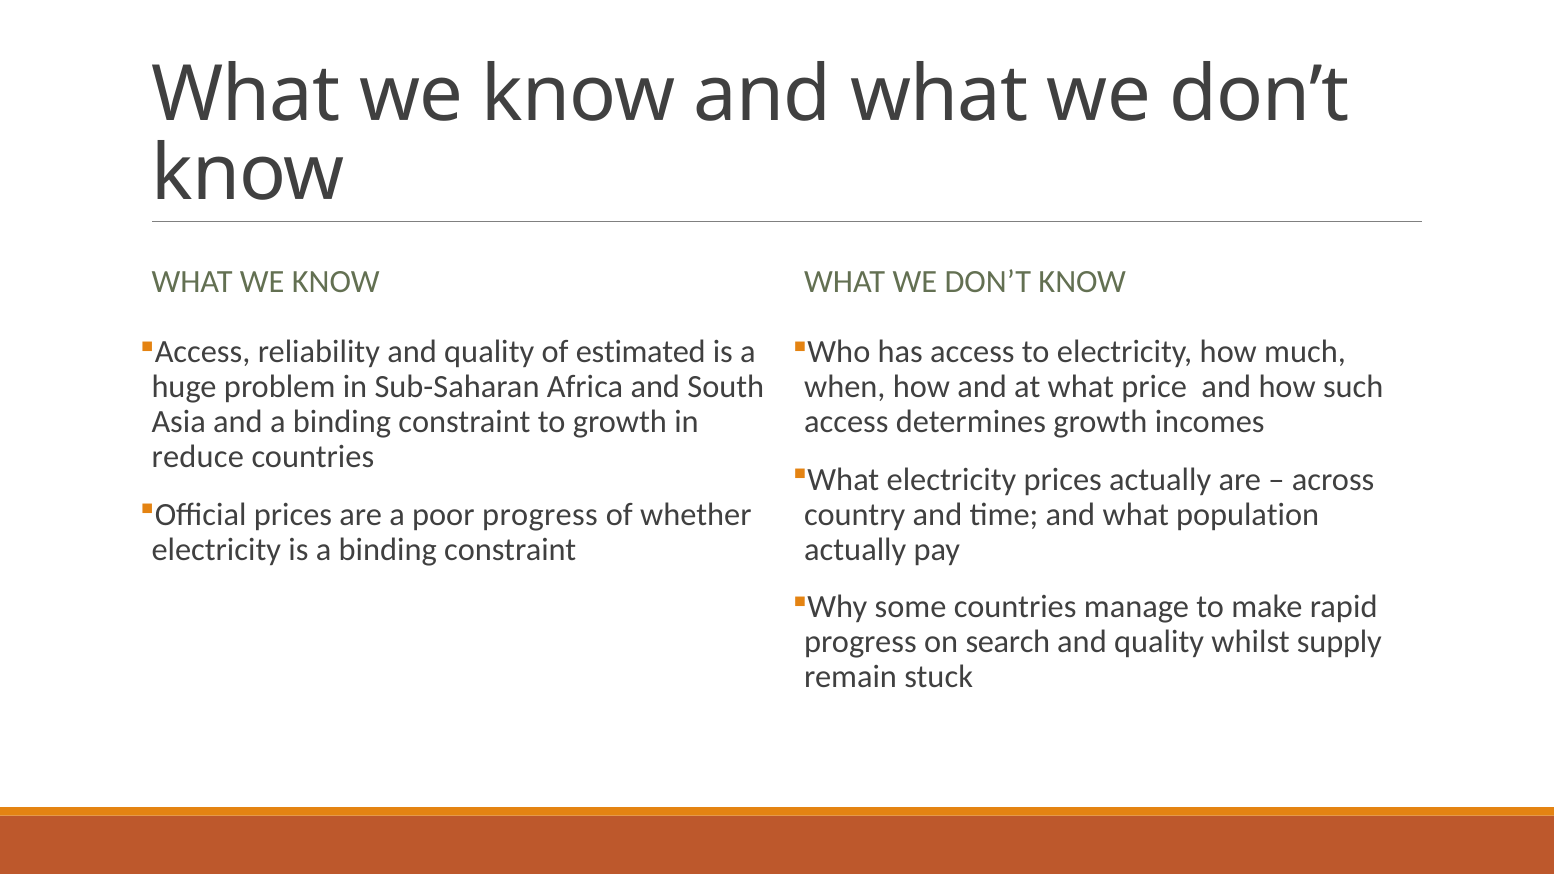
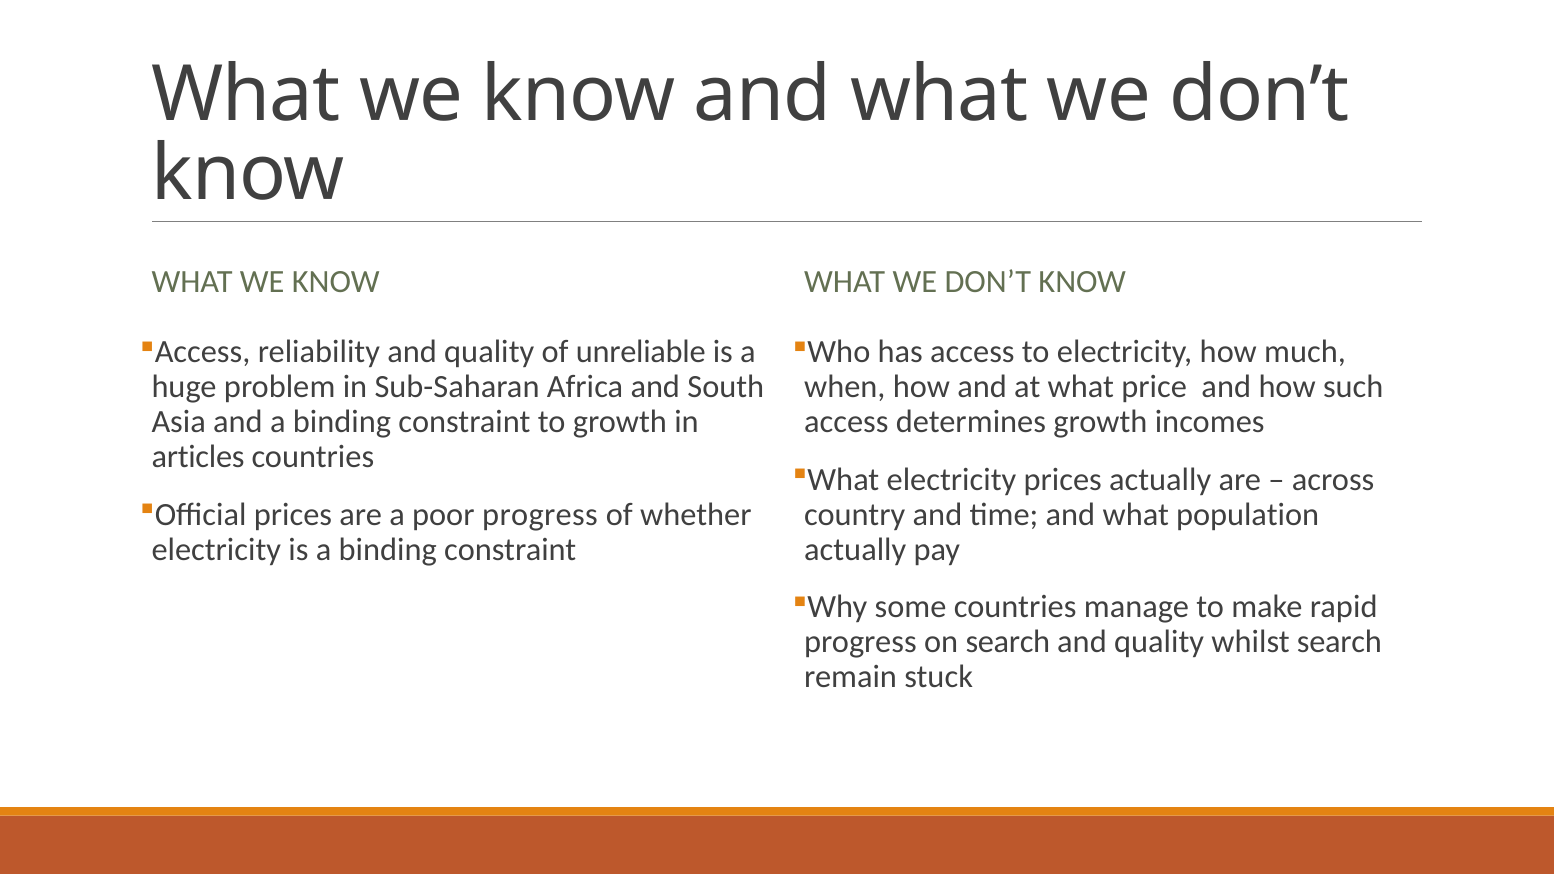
estimated: estimated -> unreliable
reduce: reduce -> articles
whilst supply: supply -> search
